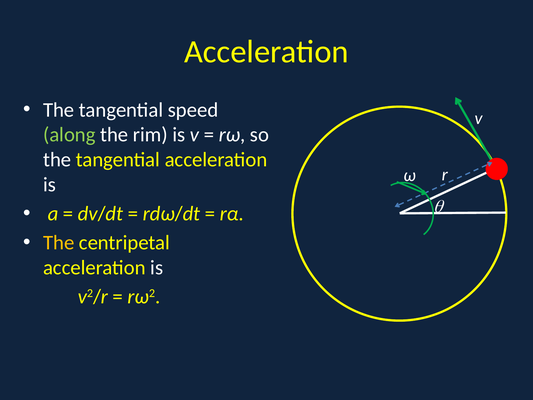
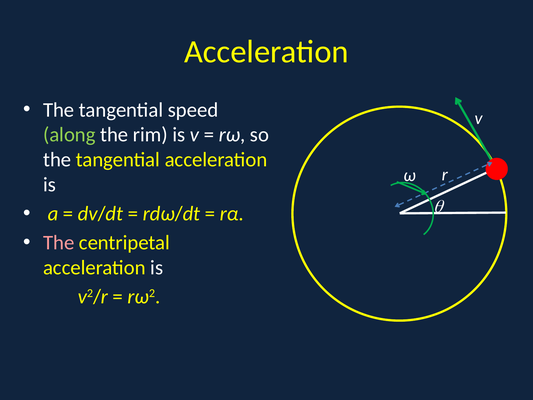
The at (59, 243) colour: yellow -> pink
